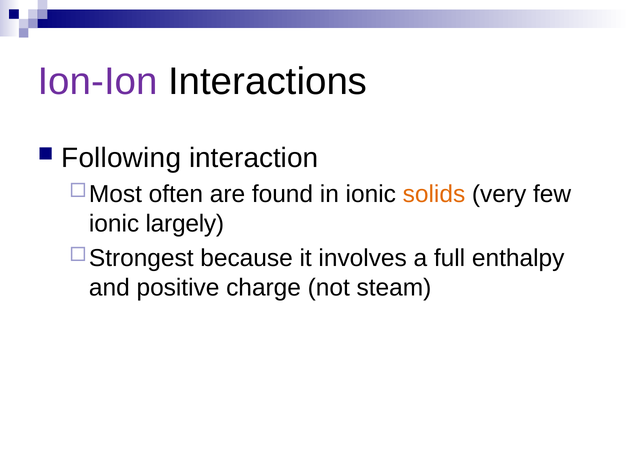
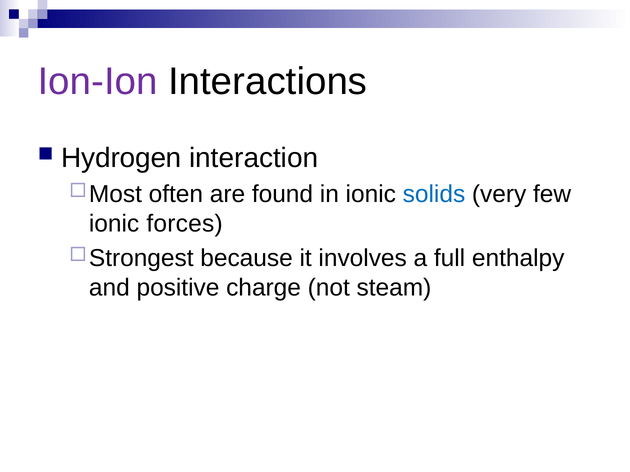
Following: Following -> Hydrogen
solids colour: orange -> blue
largely: largely -> forces
